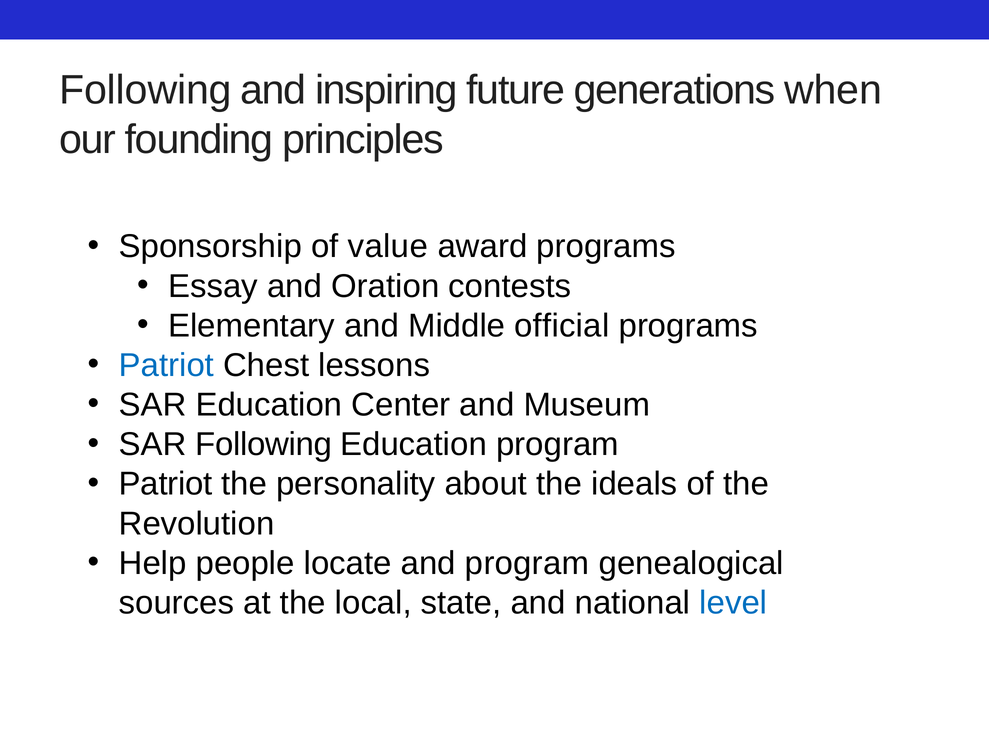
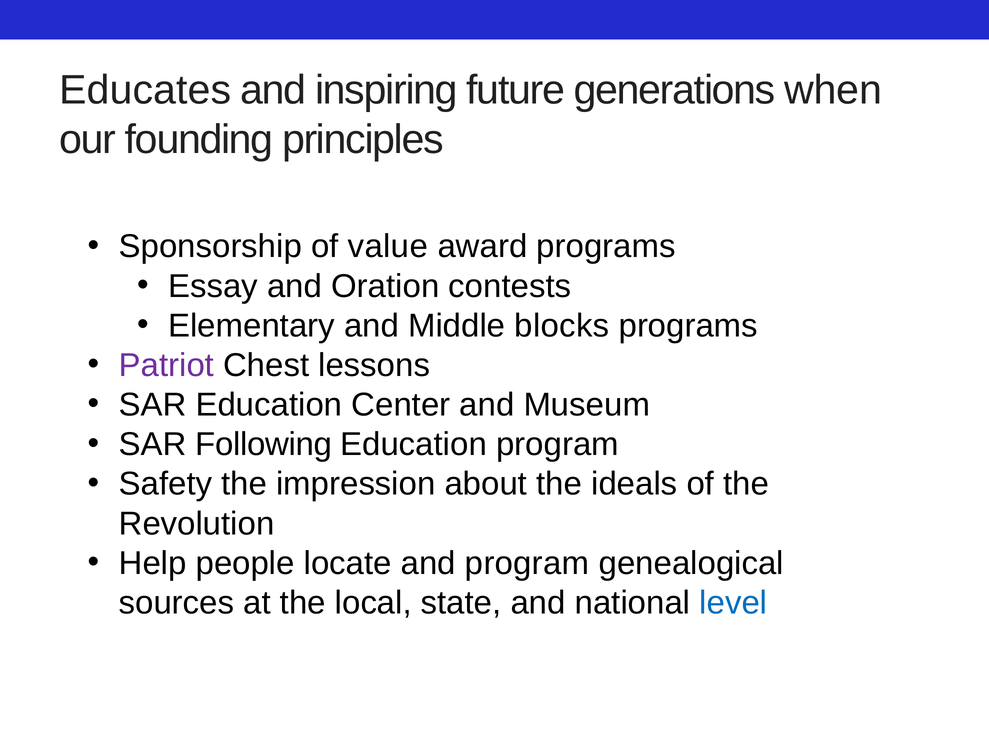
Following at (146, 90): Following -> Educates
official: official -> blocks
Patriot at (166, 365) colour: blue -> purple
Patriot at (166, 484): Patriot -> Safety
personality: personality -> impression
